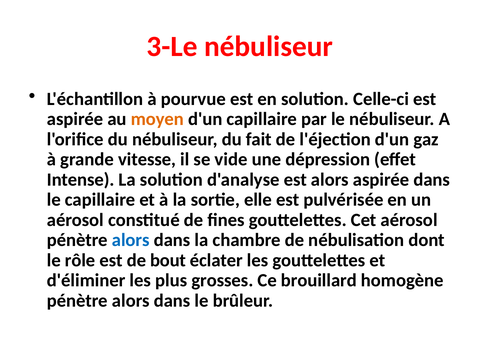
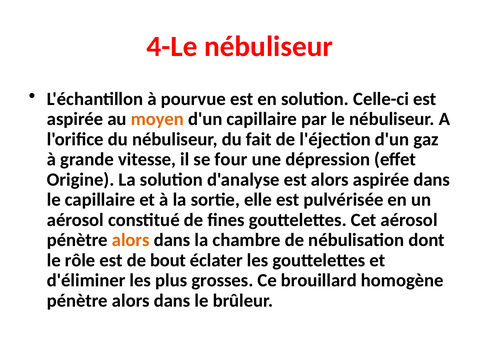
3-Le: 3-Le -> 4-Le
vide: vide -> four
Intense: Intense -> Origine
alors at (131, 240) colour: blue -> orange
